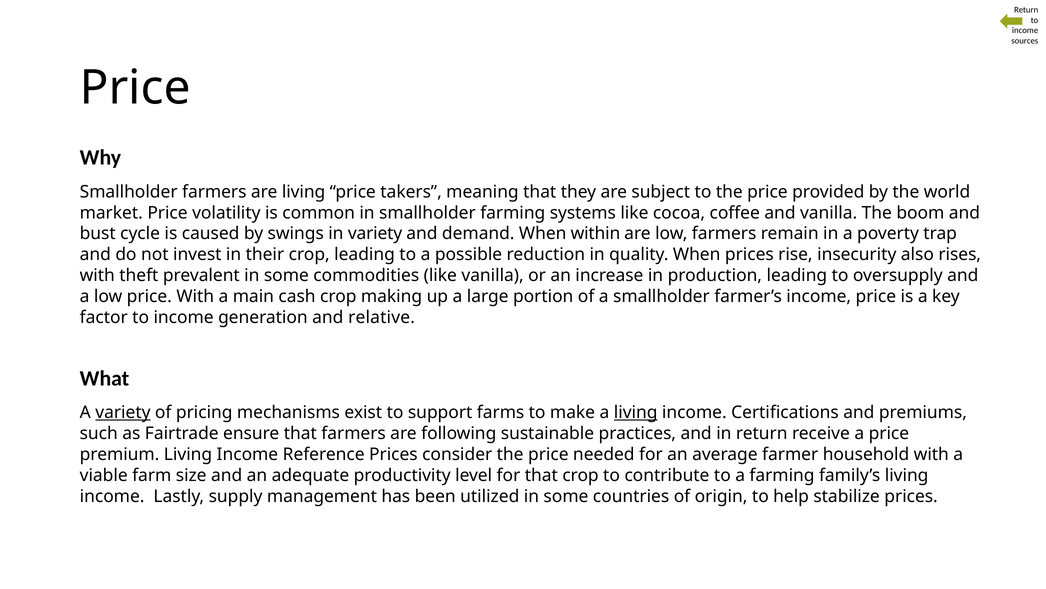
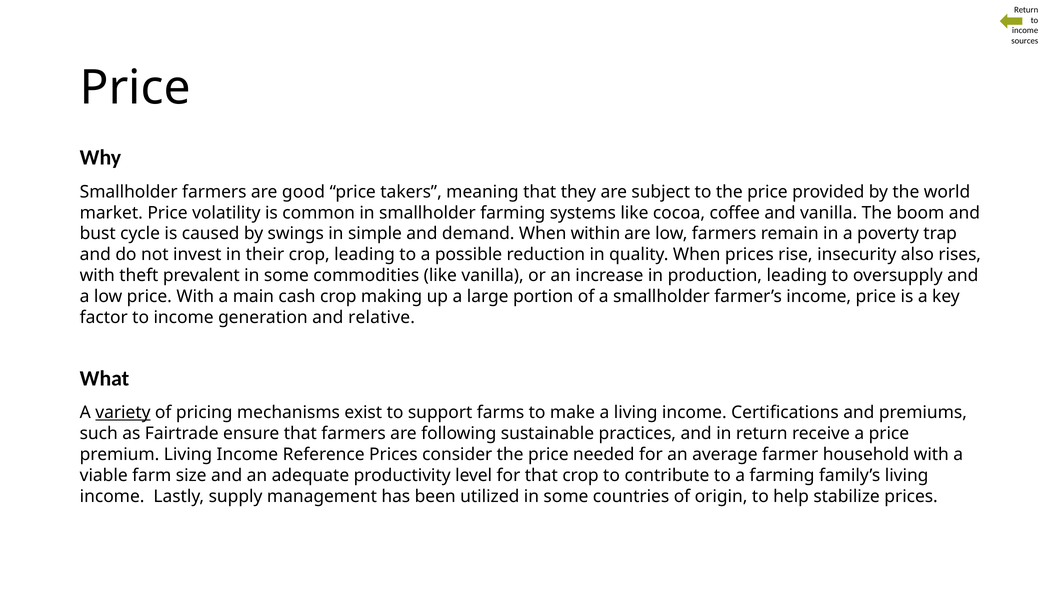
are living: living -> good
in variety: variety -> simple
living at (636, 412) underline: present -> none
